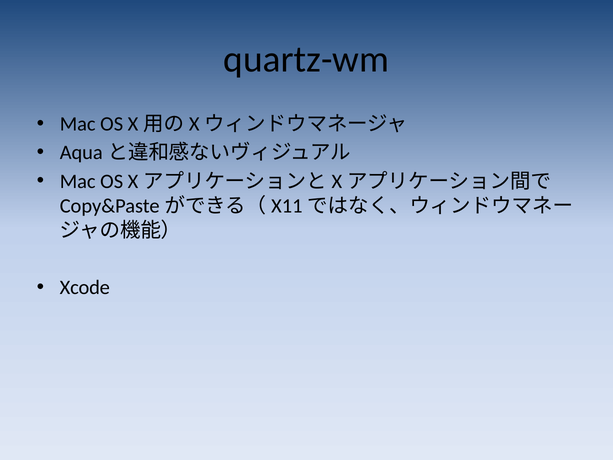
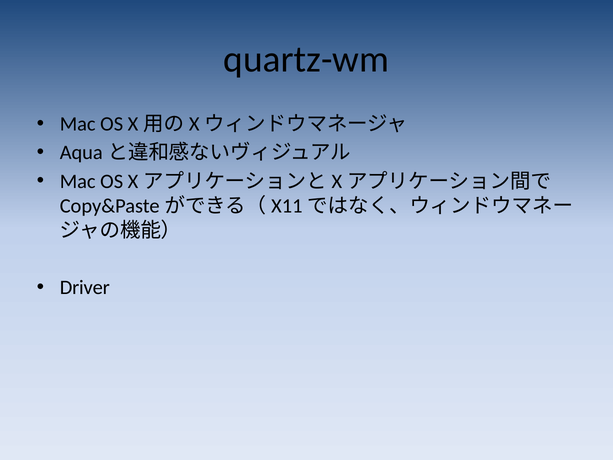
Xcode: Xcode -> Driver
